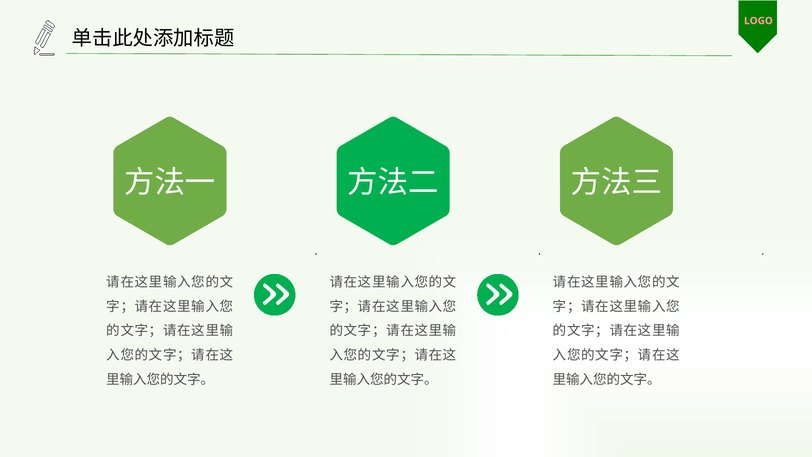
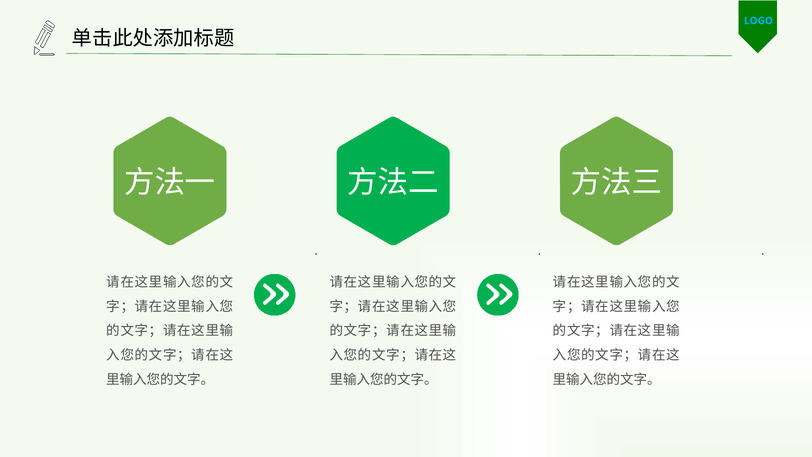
LOGO colour: pink -> light blue
